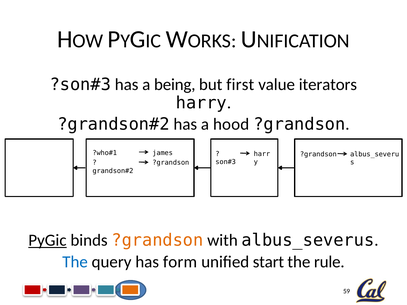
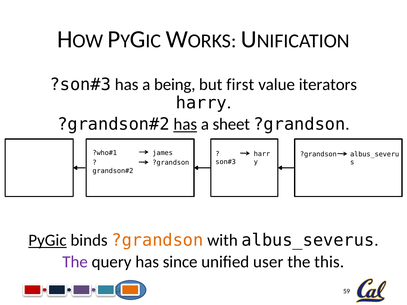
has at (185, 125) underline: none -> present
hood: hood -> sheet
The at (75, 262) colour: blue -> purple
form: form -> since
start: start -> user
rule: rule -> this
